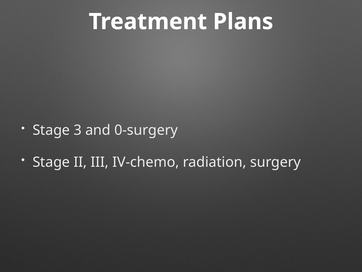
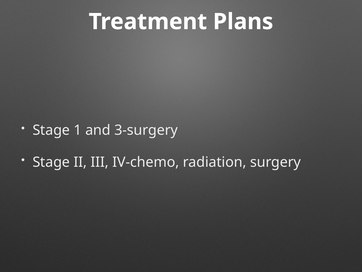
3: 3 -> 1
0-surgery: 0-surgery -> 3-surgery
